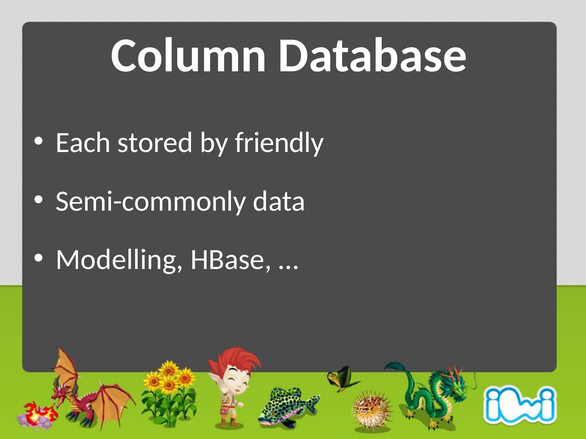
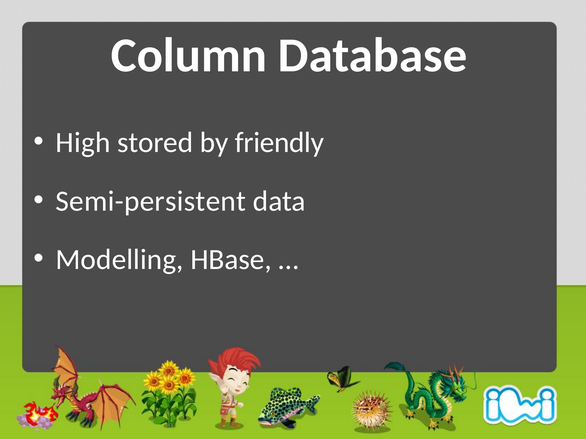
Each: Each -> High
Semi-commonly: Semi-commonly -> Semi-persistent
